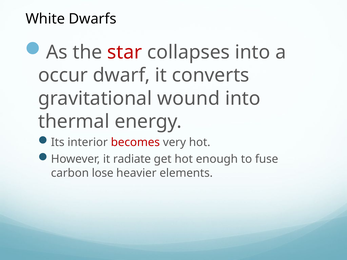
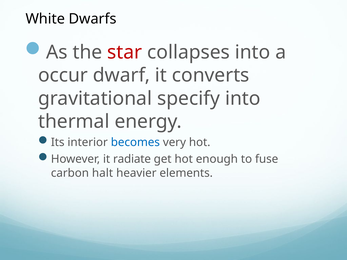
wound: wound -> specify
becomes colour: red -> blue
lose: lose -> halt
